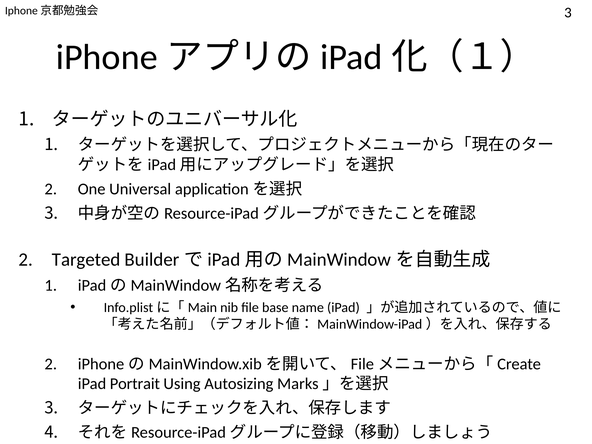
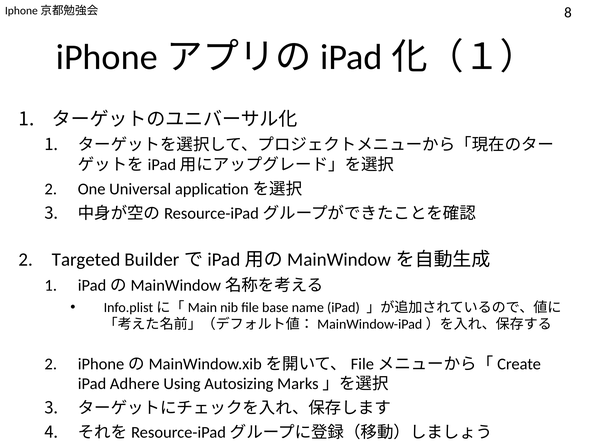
3 at (568, 13): 3 -> 8
Portrait: Portrait -> Adhere
